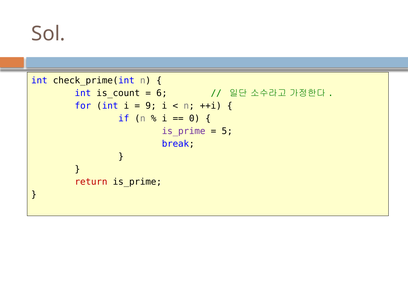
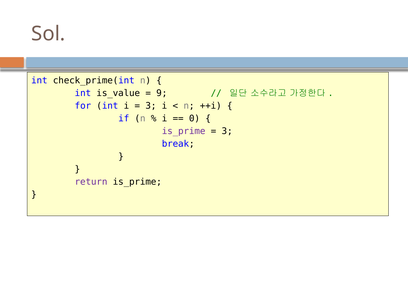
is_count: is_count -> is_value
6: 6 -> 9
9 at (151, 106): 9 -> 3
5 at (227, 131): 5 -> 3
return colour: red -> purple
